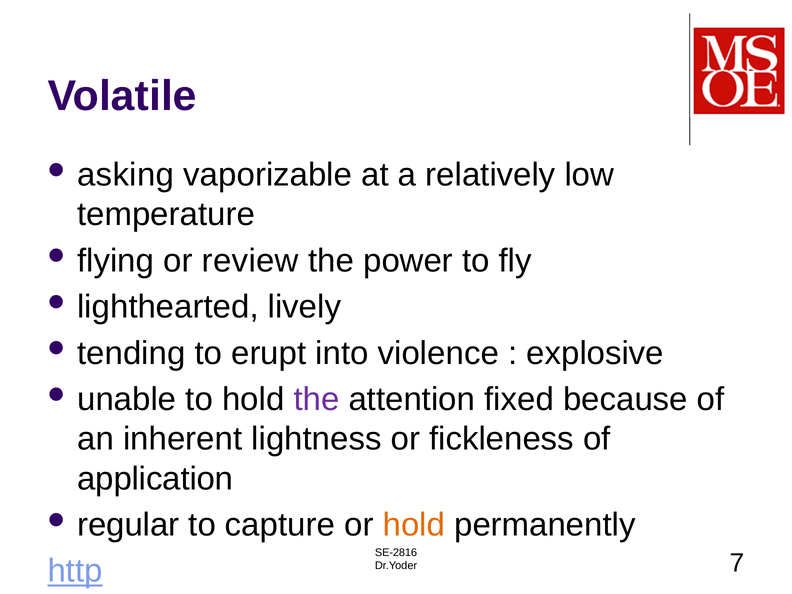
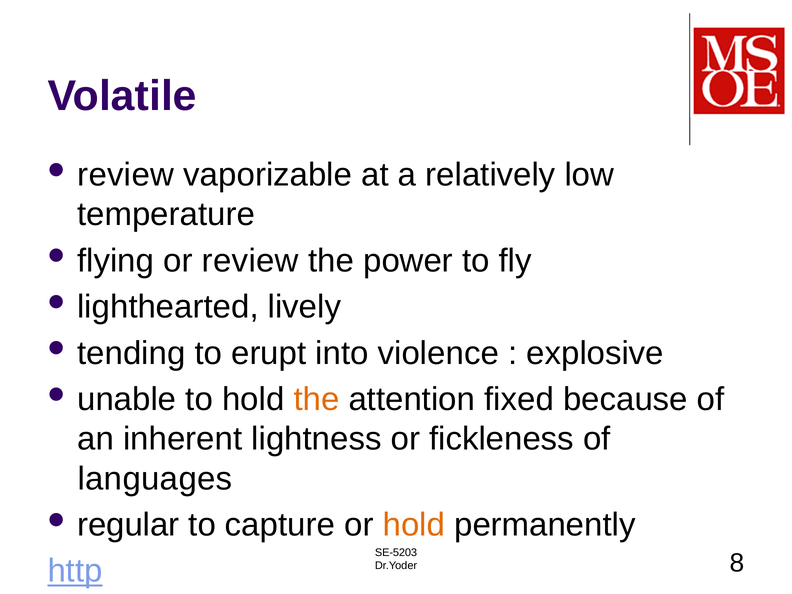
asking at (126, 175): asking -> review
the at (316, 399) colour: purple -> orange
application: application -> languages
SE-2816: SE-2816 -> SE-5203
7: 7 -> 8
